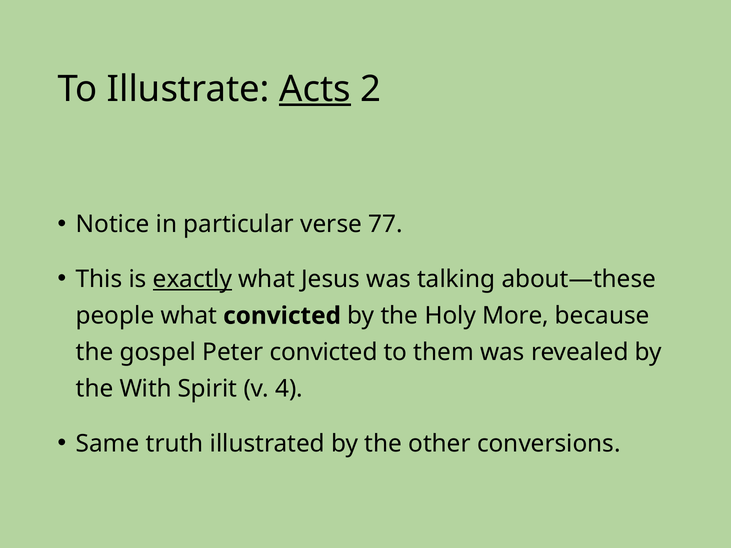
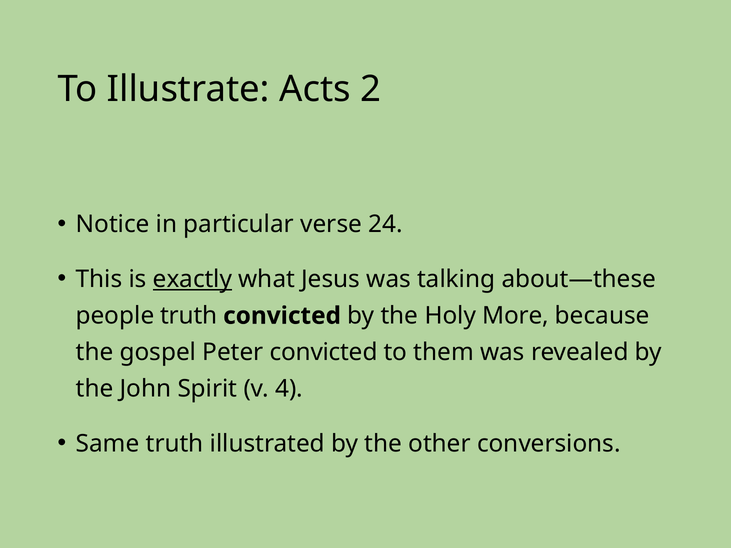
Acts underline: present -> none
77: 77 -> 24
people what: what -> truth
With: With -> John
